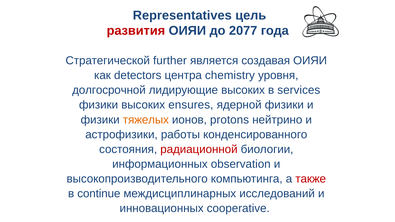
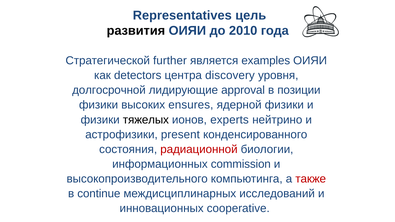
развития colour: red -> black
2077: 2077 -> 2010
создавая: создавая -> examples
chemistry: chemistry -> discovery
лидирующие высоких: высоких -> approval
services: services -> позиции
тяжелых colour: orange -> black
protons: protons -> experts
работы: работы -> present
observation: observation -> commission
